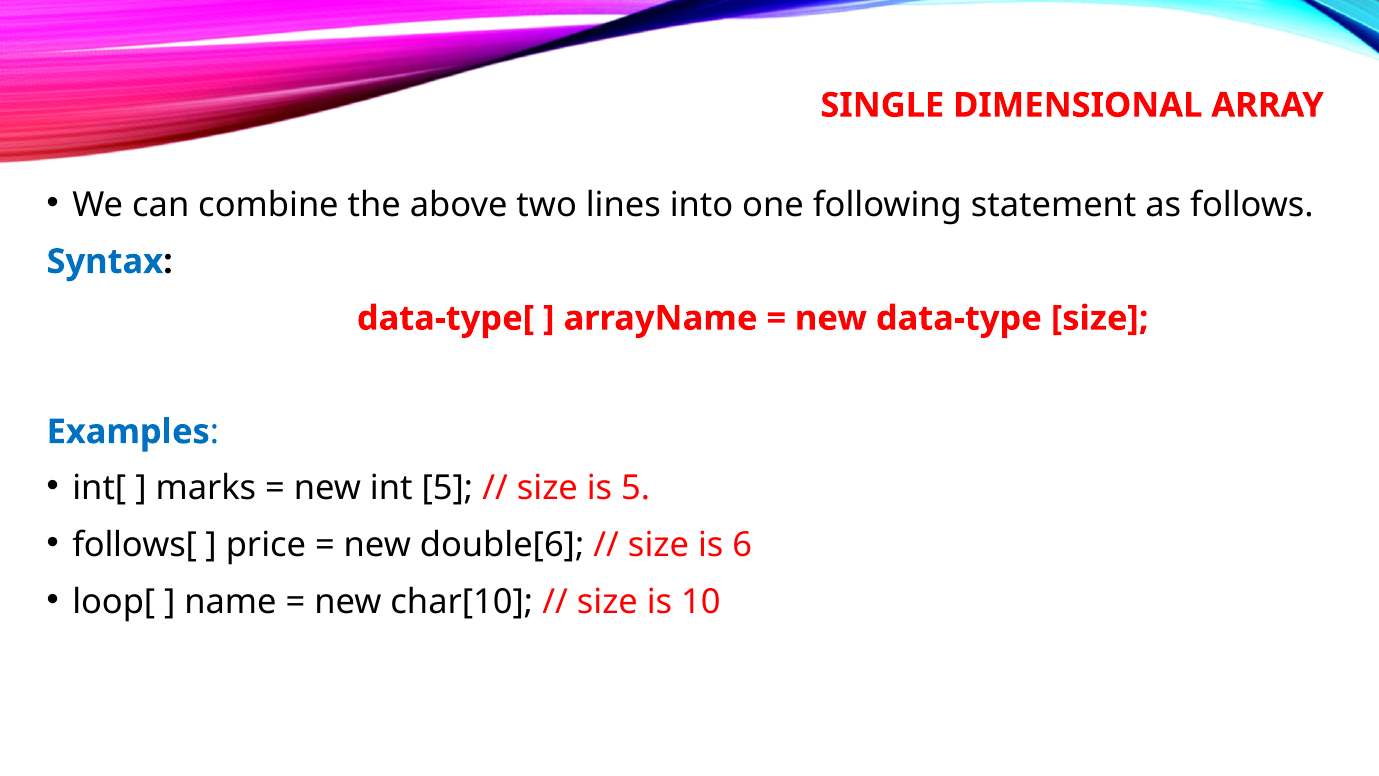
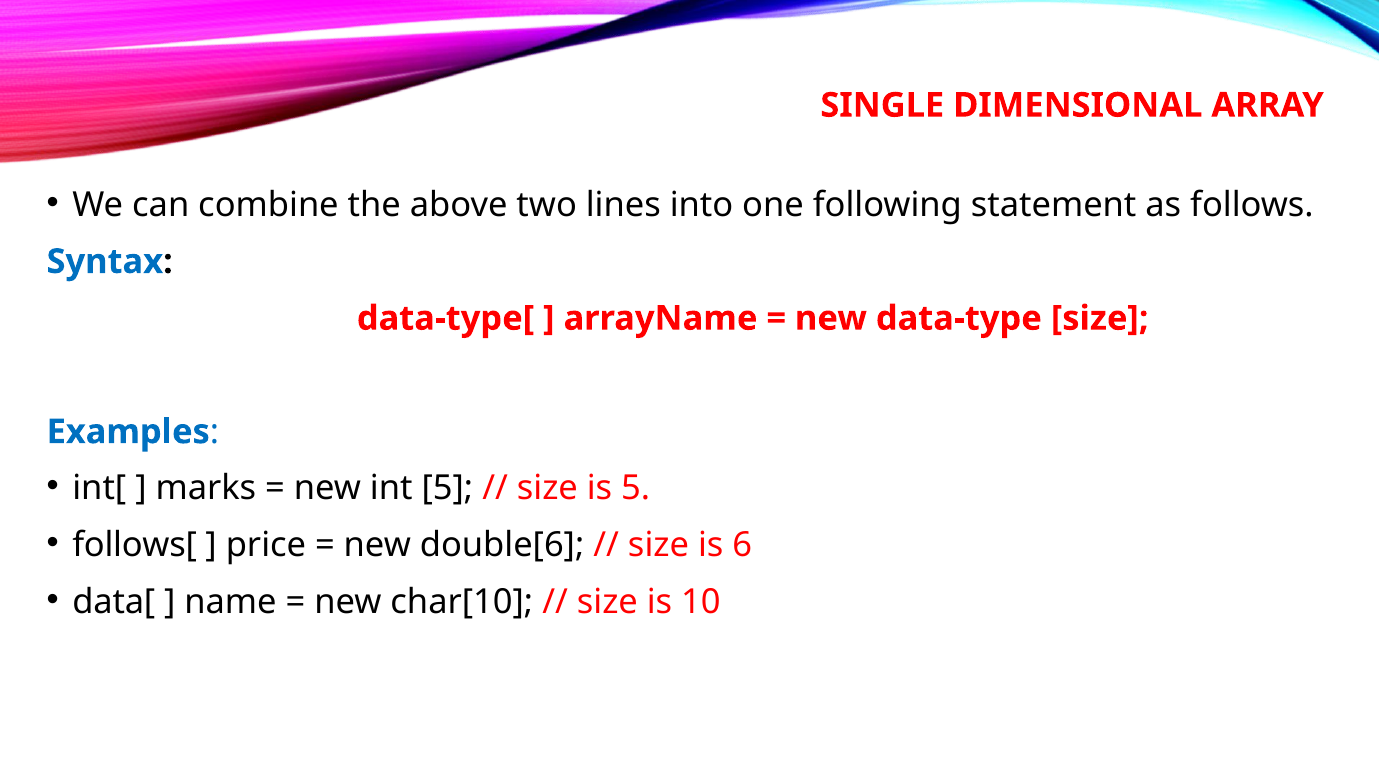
loop[: loop[ -> data[
